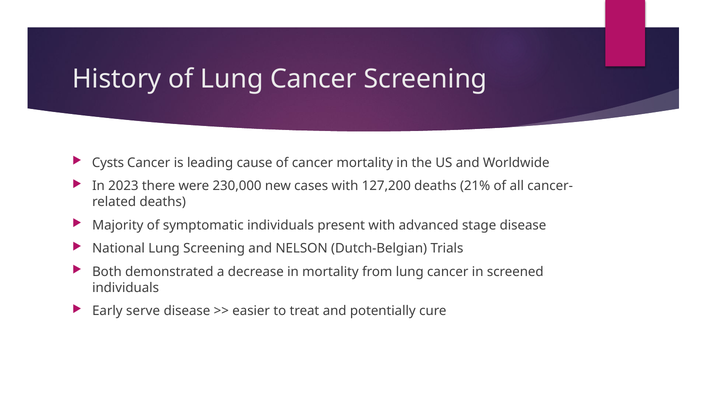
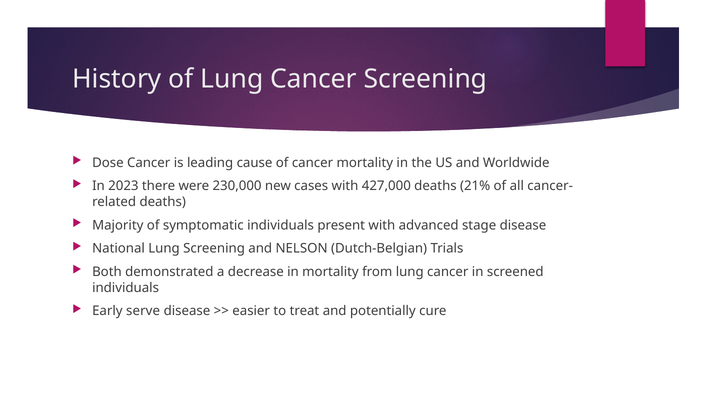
Cysts: Cysts -> Dose
127,200: 127,200 -> 427,000
